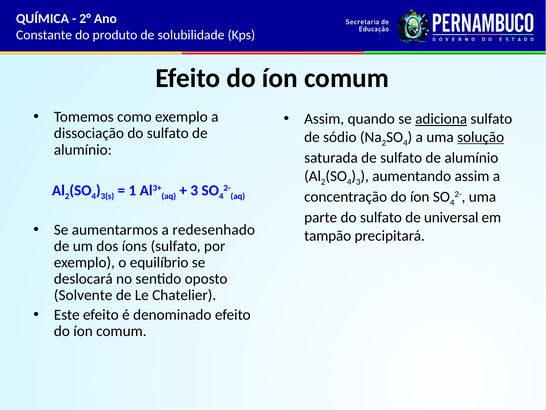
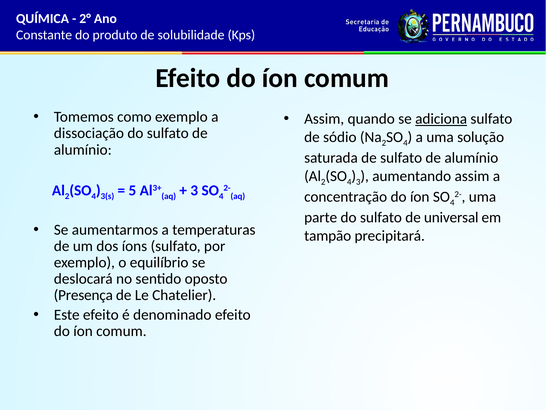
solução underline: present -> none
1: 1 -> 5
redesenhado: redesenhado -> temperaturas
Solvente: Solvente -> Presença
